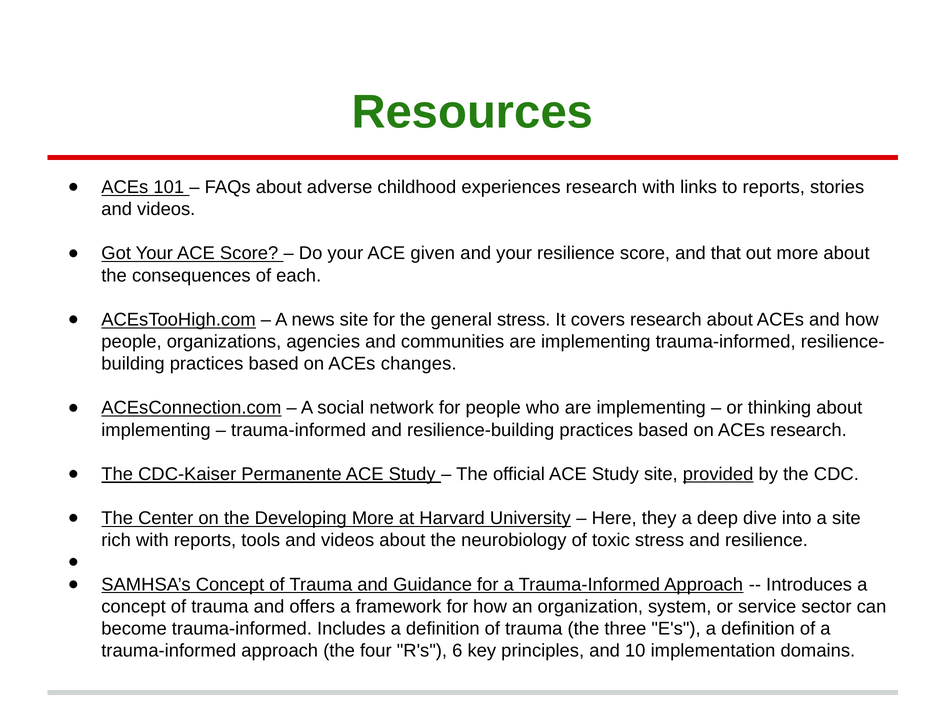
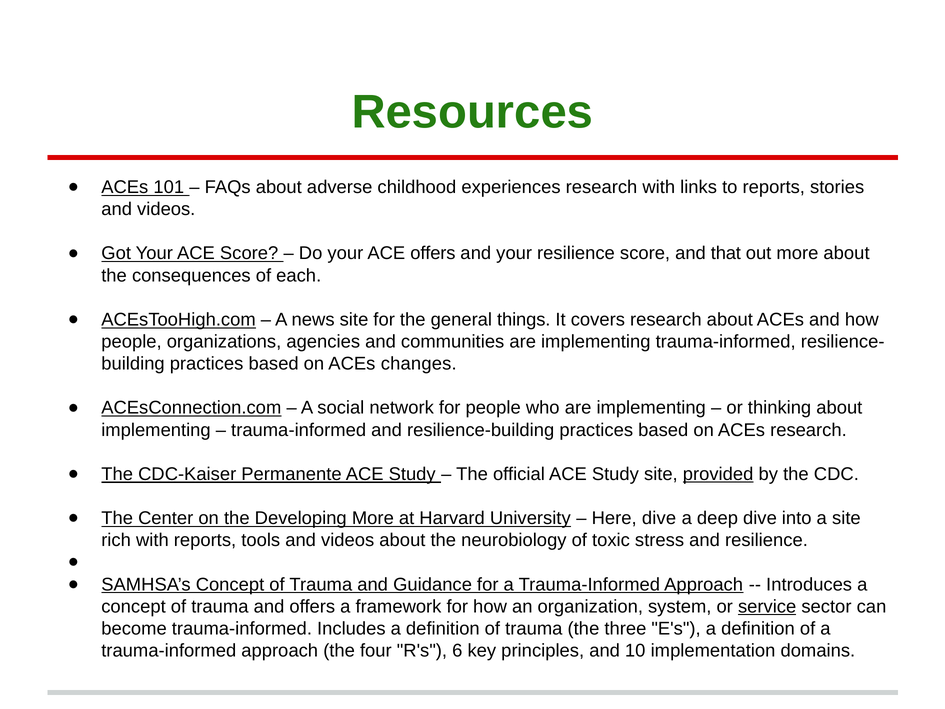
ACE given: given -> offers
general stress: stress -> things
Here they: they -> dive
service underline: none -> present
